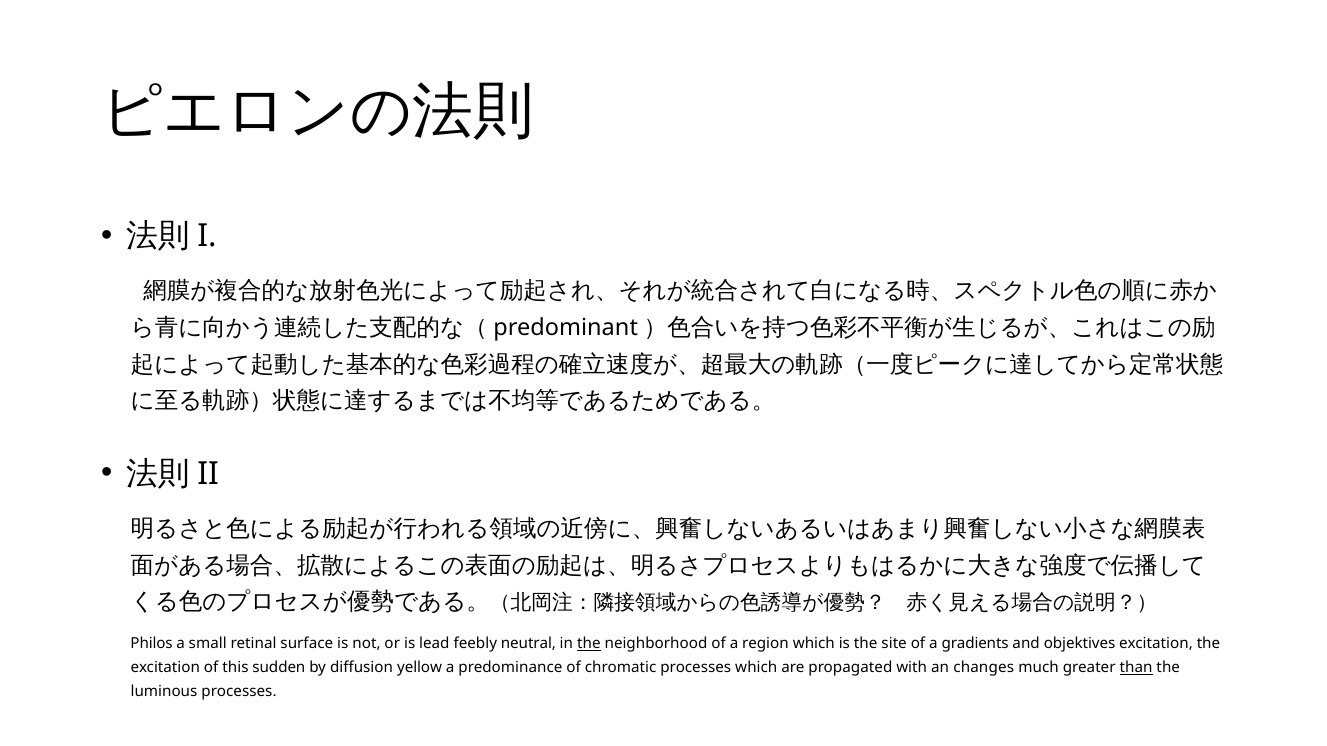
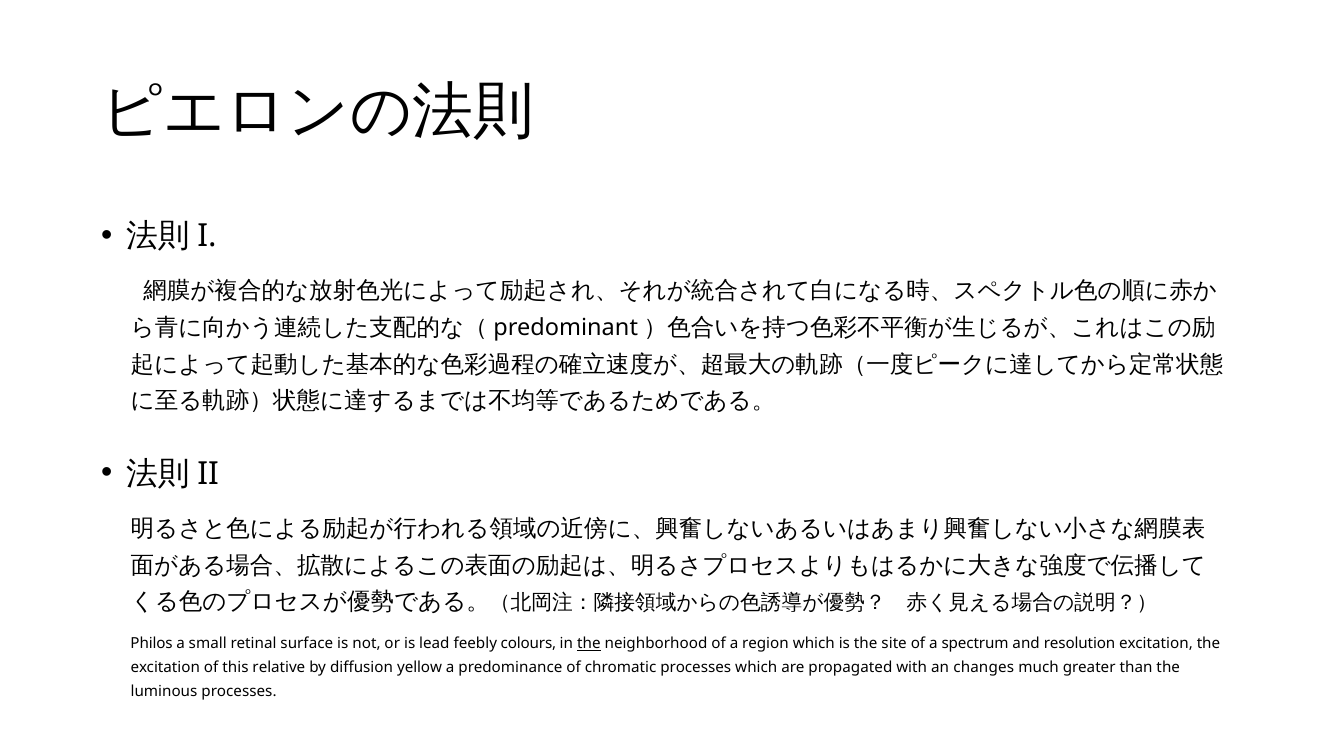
neutral: neutral -> colours
gradients: gradients -> spectrum
objektives: objektives -> resolution
sudden: sudden -> relative
than underline: present -> none
